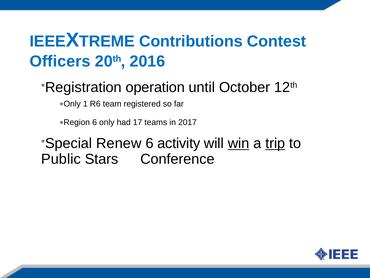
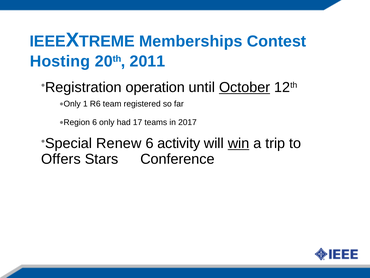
Contributions: Contributions -> Memberships
Officers: Officers -> Hosting
2016: 2016 -> 2011
October underline: none -> present
trip underline: present -> none
Public: Public -> Offers
